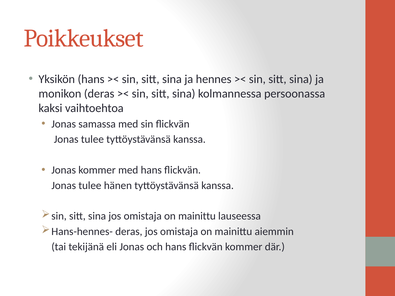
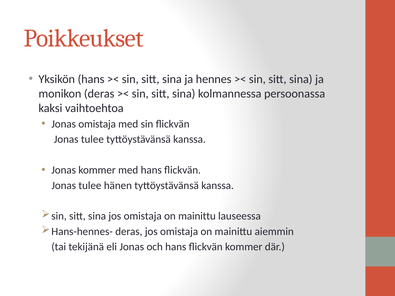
Jonas samassa: samassa -> omistaja
